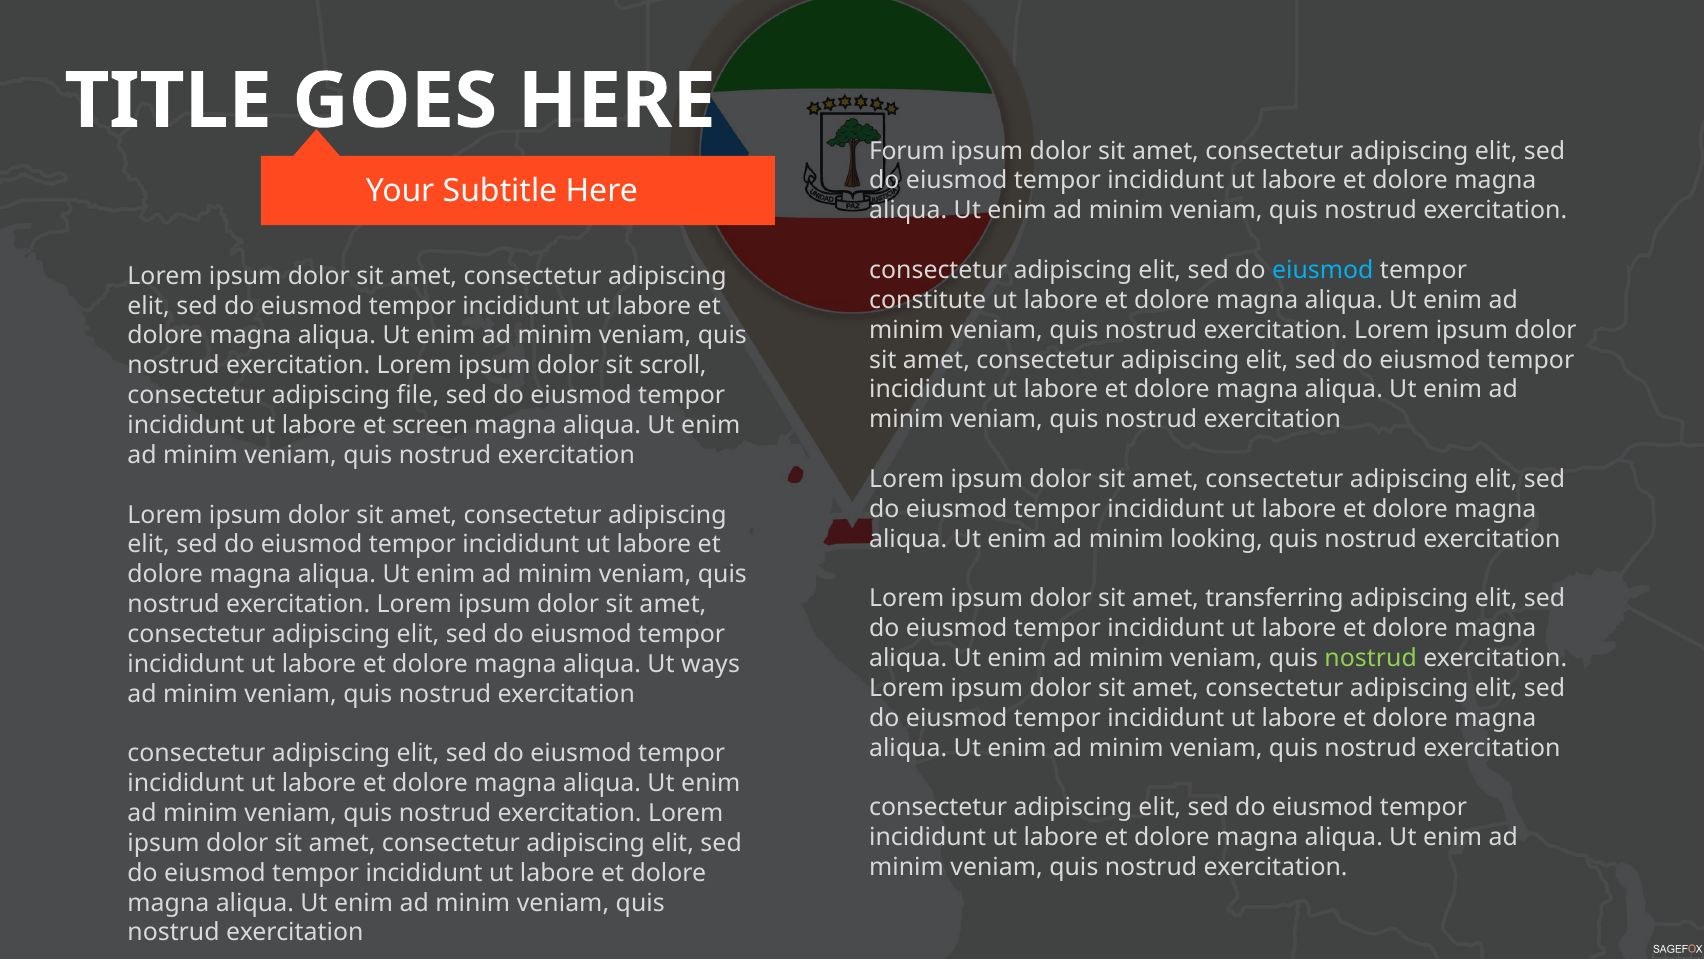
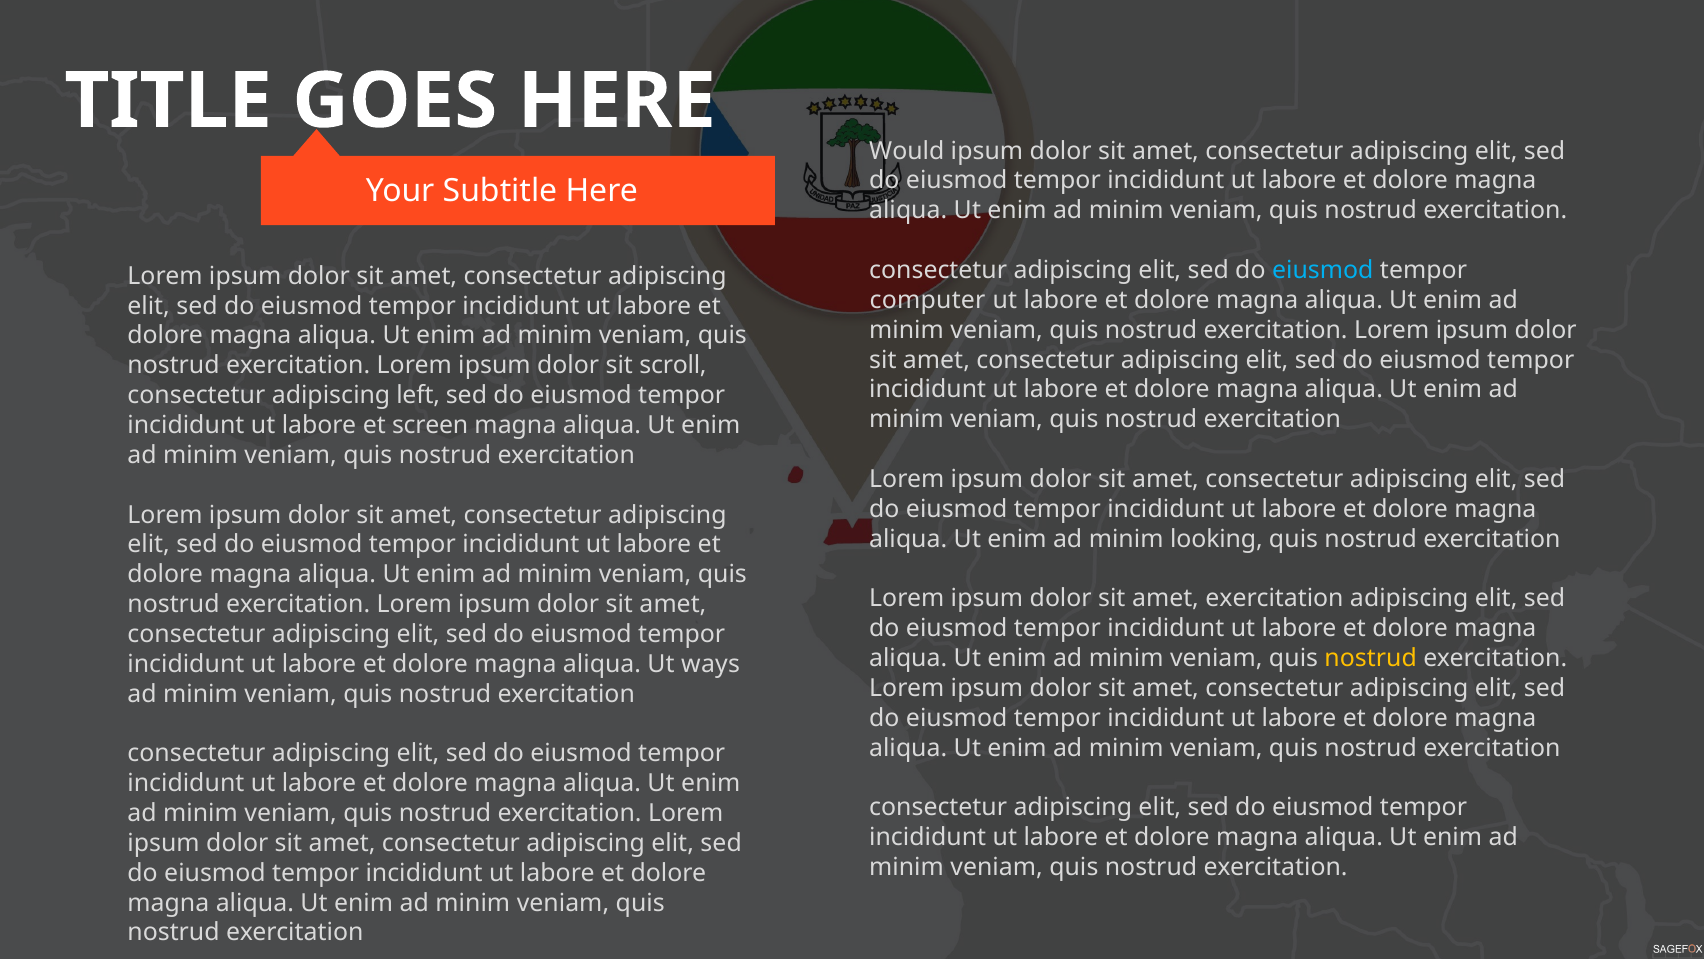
Forum: Forum -> Would
constitute: constitute -> computer
file: file -> left
amet transferring: transferring -> exercitation
nostrud at (1371, 658) colour: light green -> yellow
